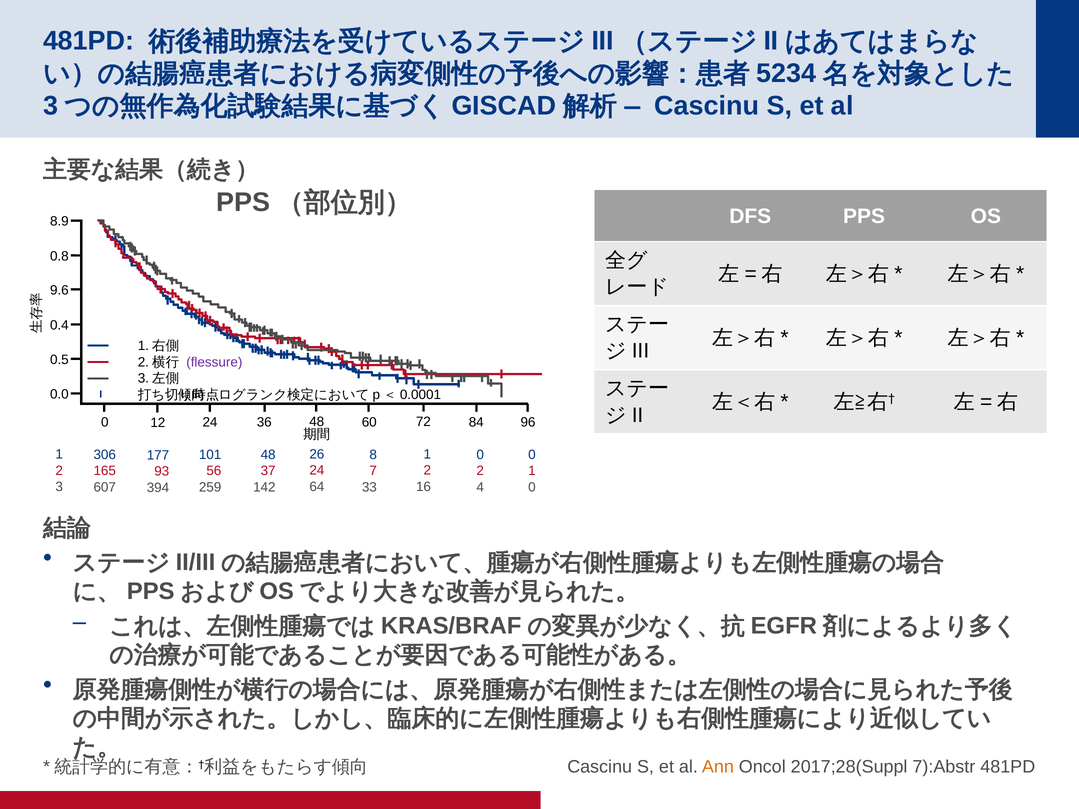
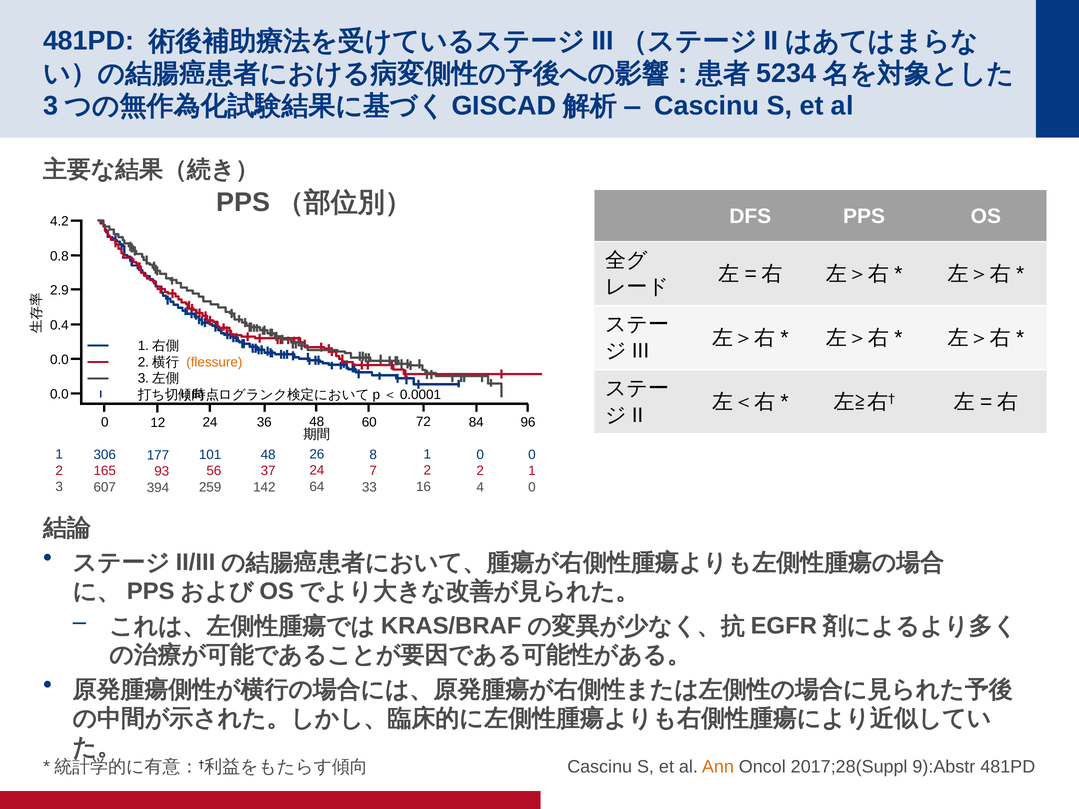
8.9: 8.9 -> 4.2
9.6: 9.6 -> 2.9
0.5 at (59, 360): 0.5 -> 0.0
flessure colour: purple -> orange
7):Abstr: 7):Abstr -> 9):Abstr
